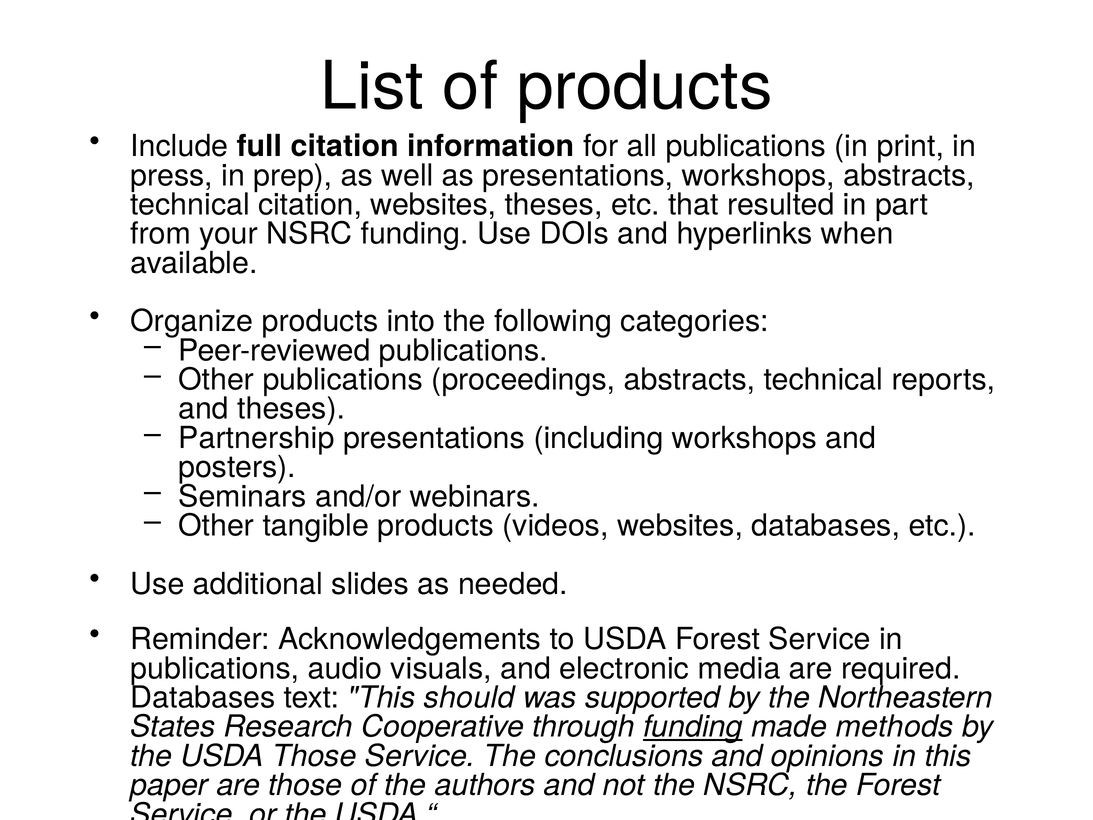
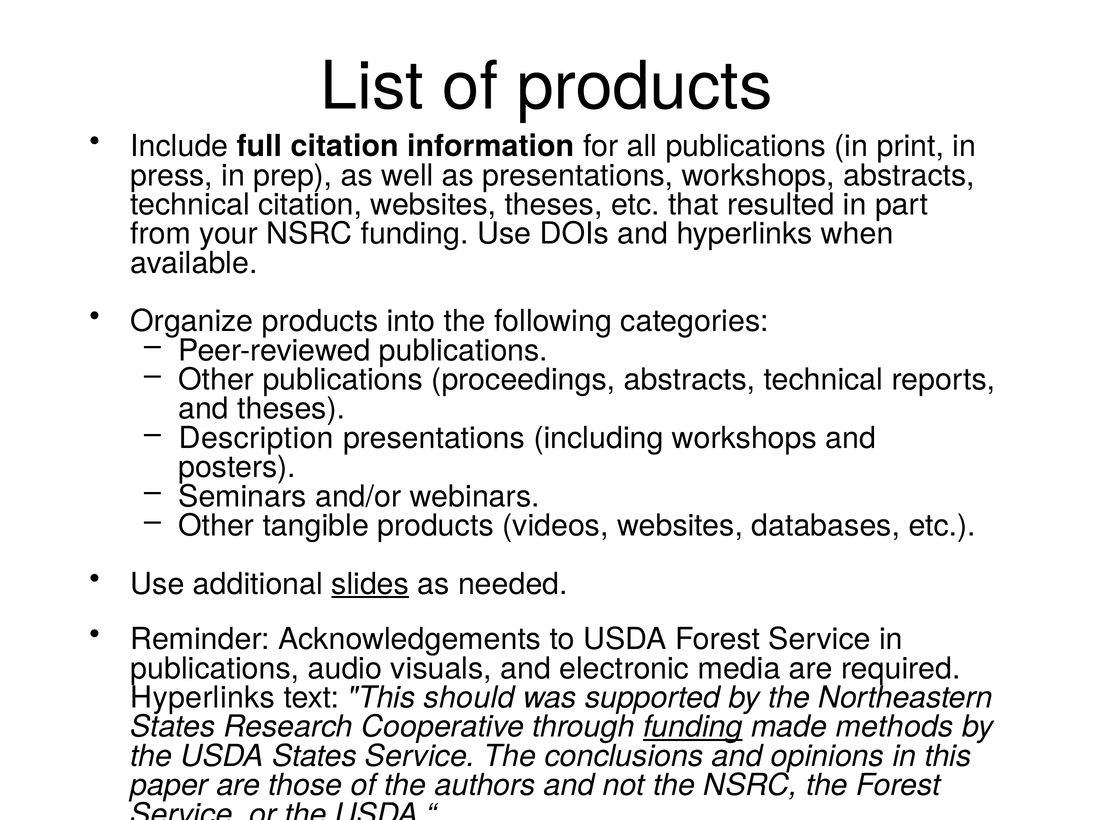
Partnership: Partnership -> Description
slides underline: none -> present
Databases at (203, 698): Databases -> Hyperlinks
USDA Those: Those -> States
